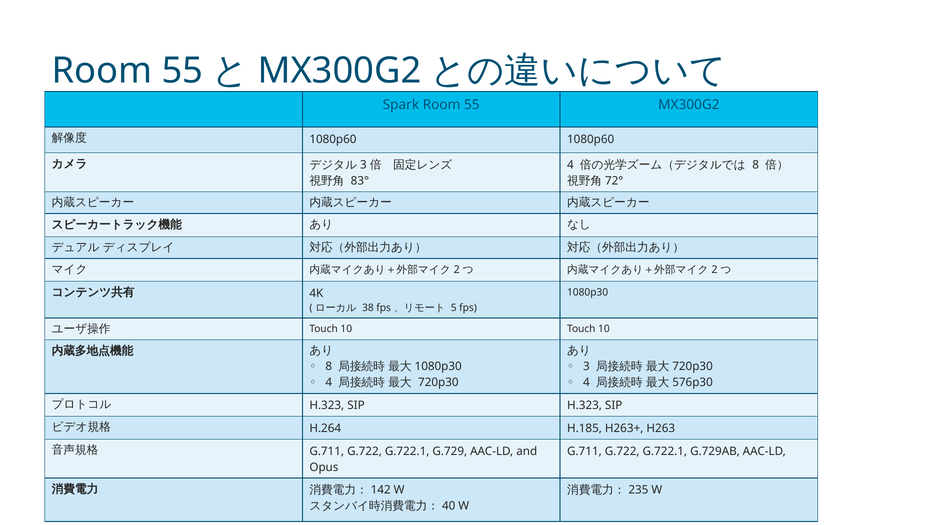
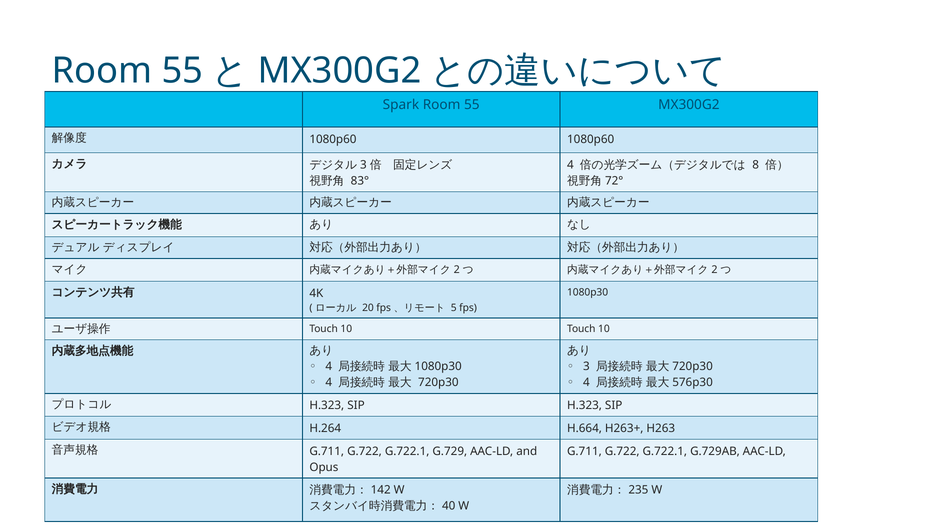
38: 38 -> 20
8 at (329, 367): 8 -> 4
H.185: H.185 -> H.664
